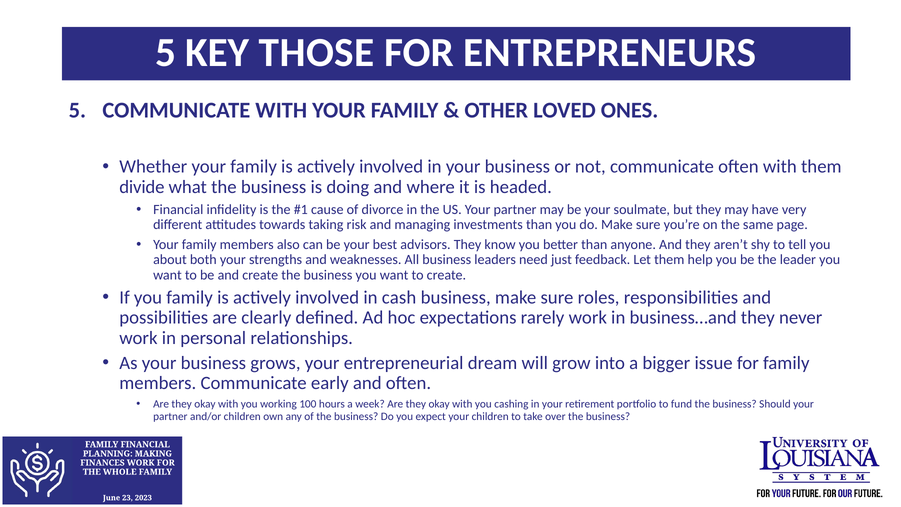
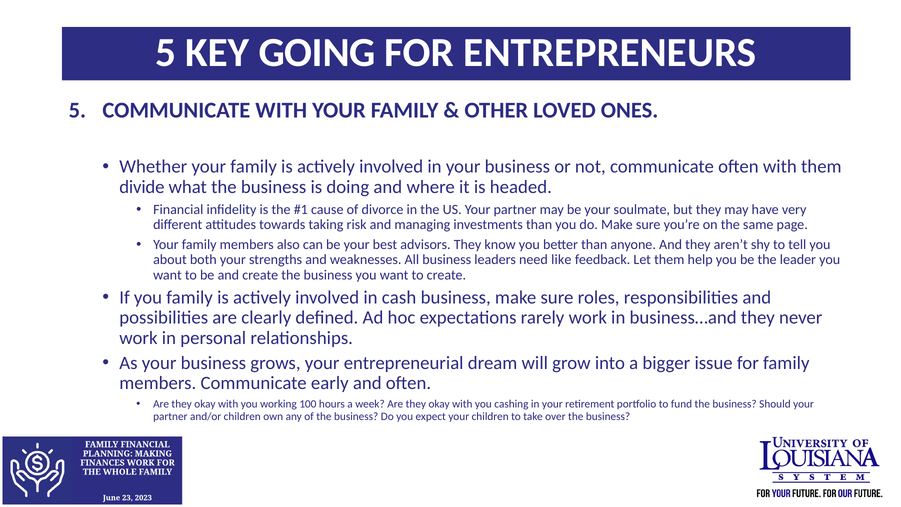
THOSE: THOSE -> GOING
just: just -> like
